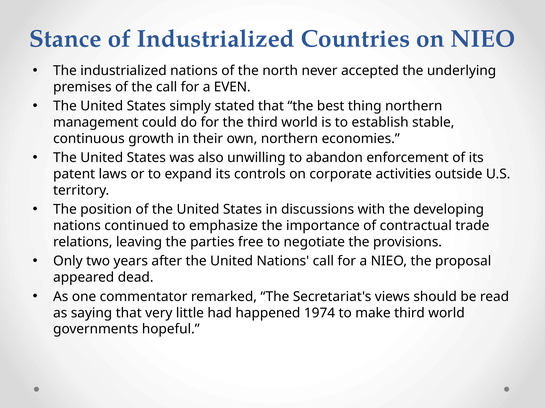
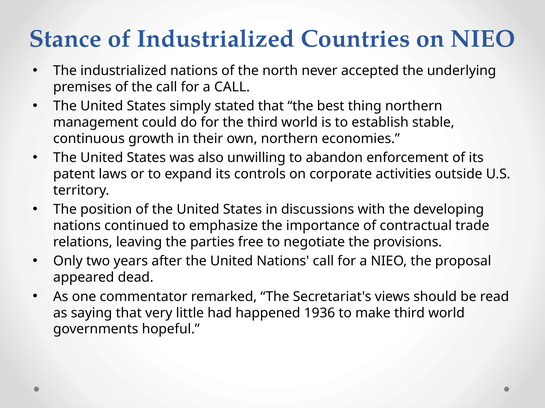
a EVEN: EVEN -> CALL
1974: 1974 -> 1936
